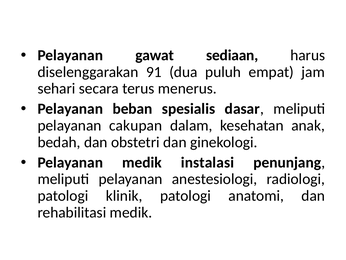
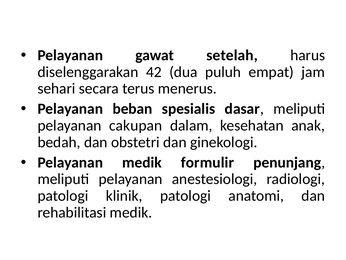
sediaan: sediaan -> setelah
91: 91 -> 42
instalasi: instalasi -> formulir
